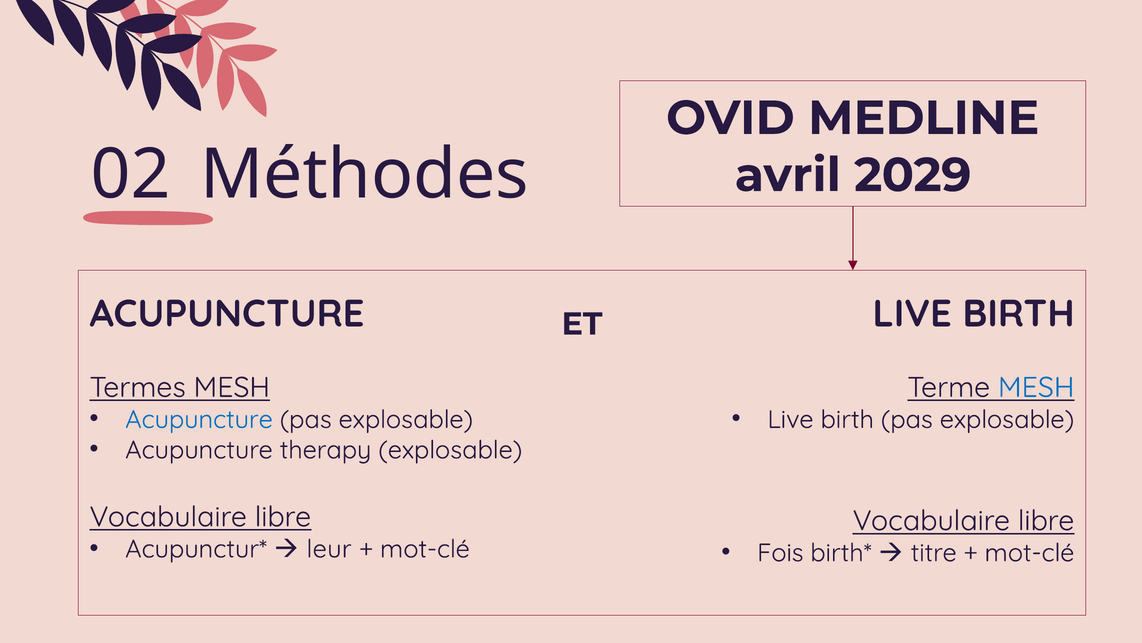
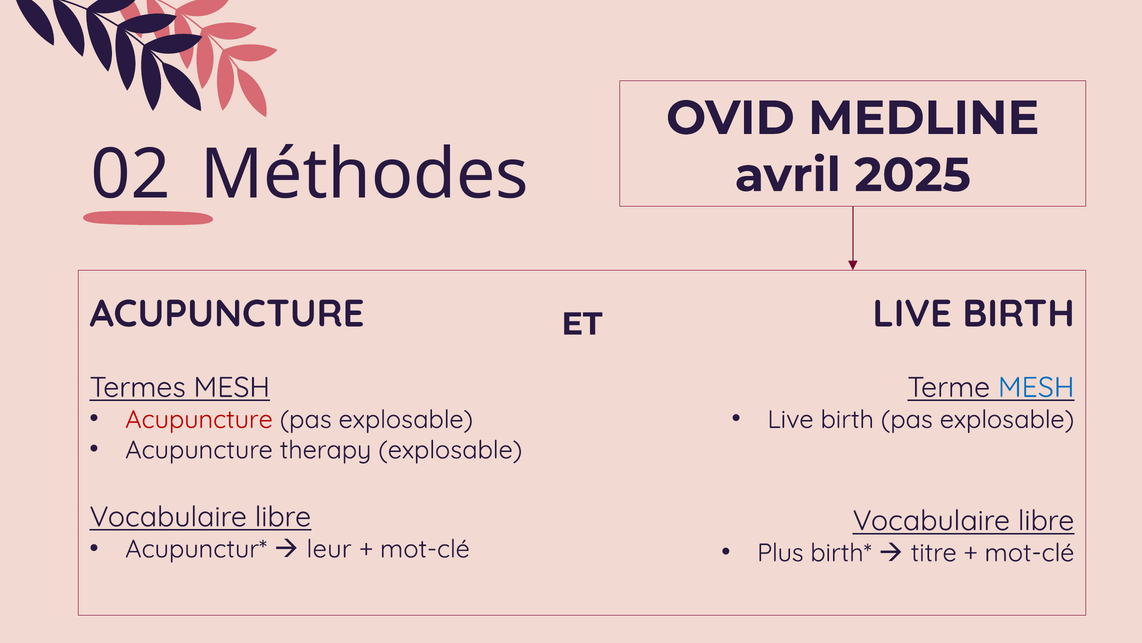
2029: 2029 -> 2025
Acupuncture at (199, 419) colour: blue -> red
Fois: Fois -> Plus
